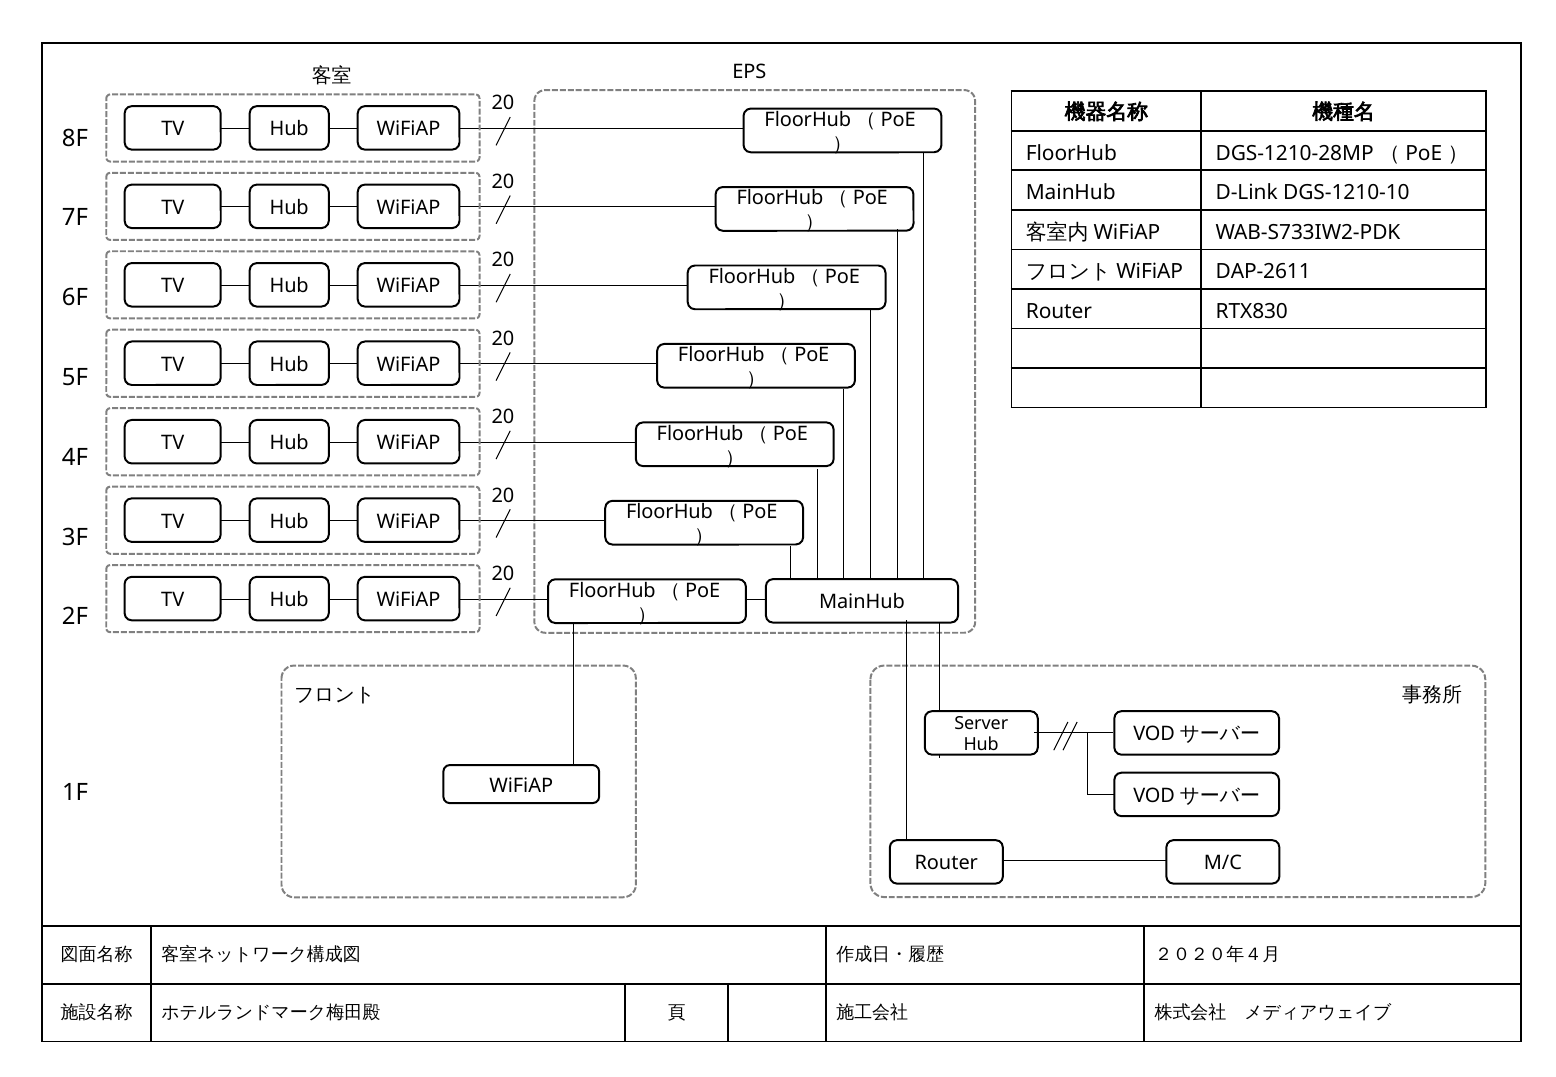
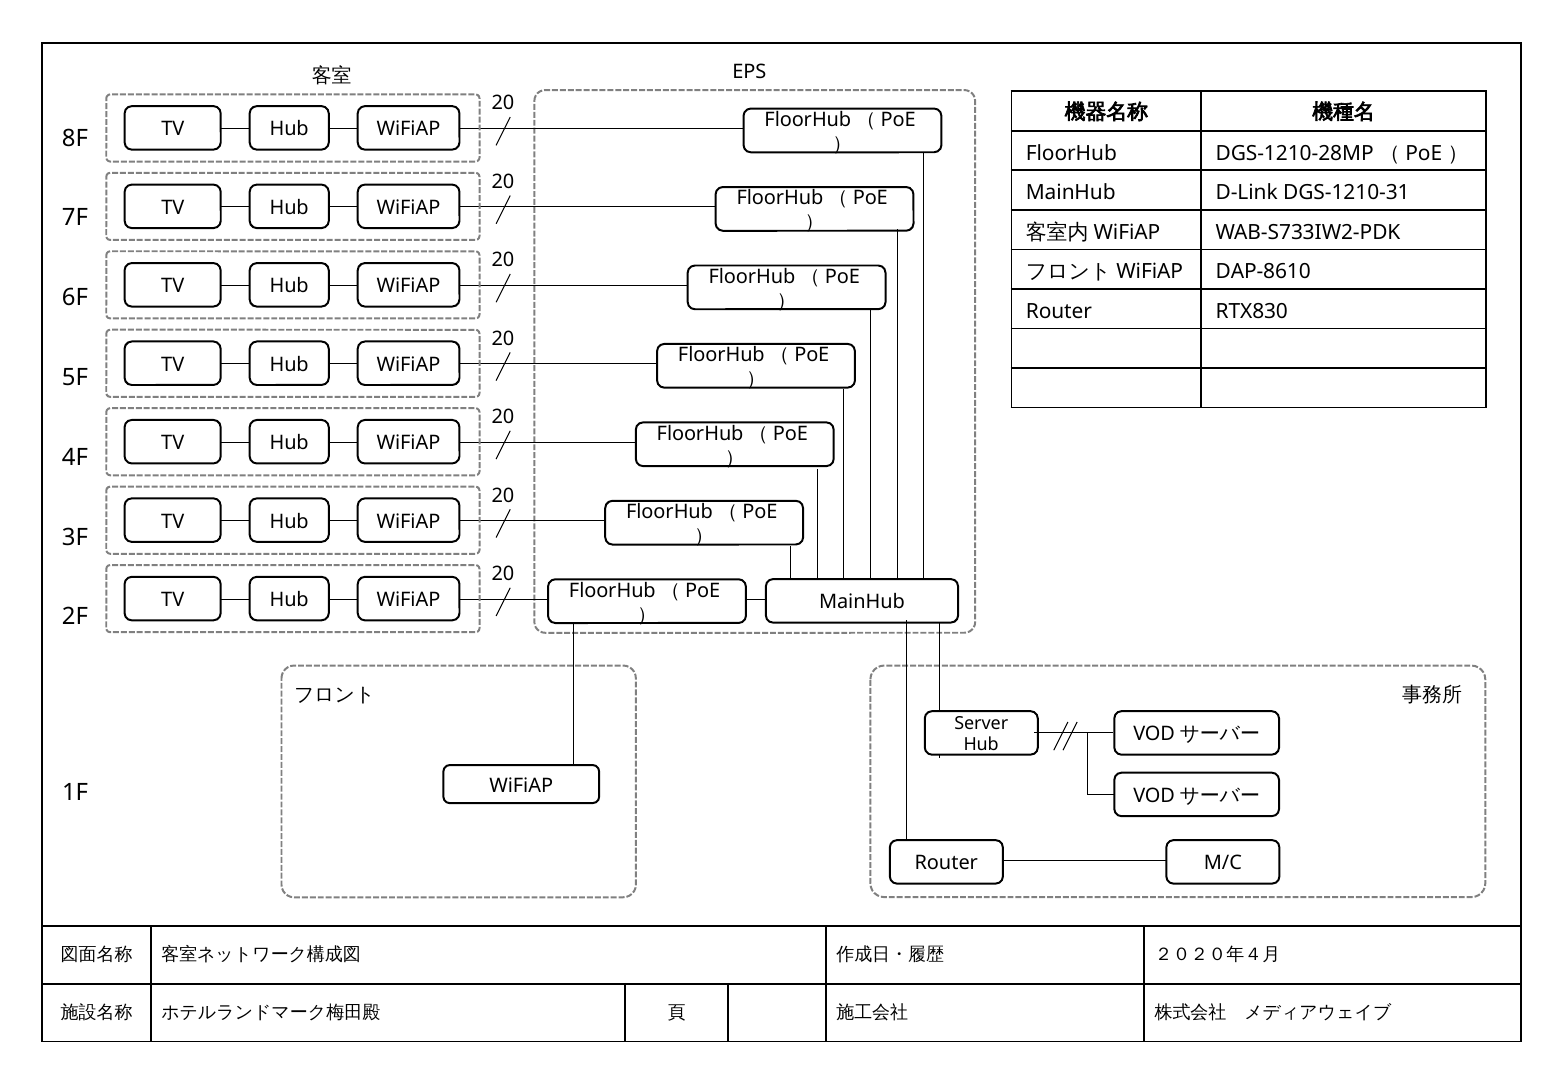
DGS-1210-10: DGS-1210-10 -> DGS-1210-31
DAP-2611: DAP-2611 -> DAP-8610
